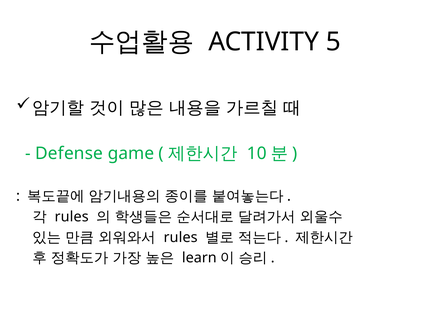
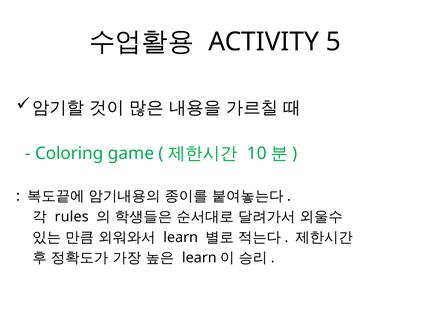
Defense: Defense -> Coloring
rules at (181, 237): rules -> learn
